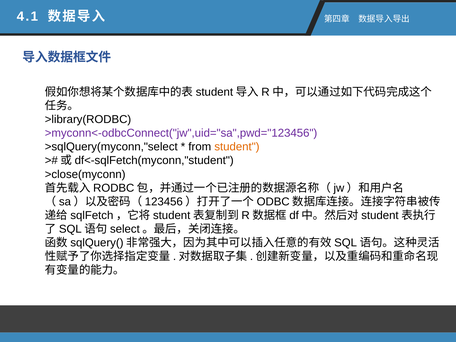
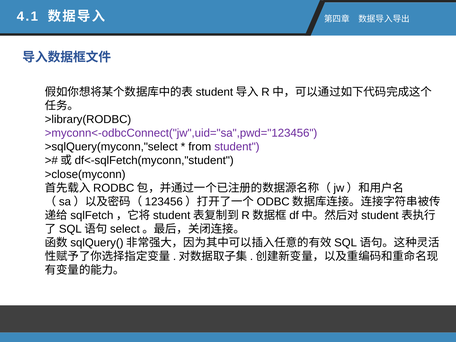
student colour: orange -> purple
